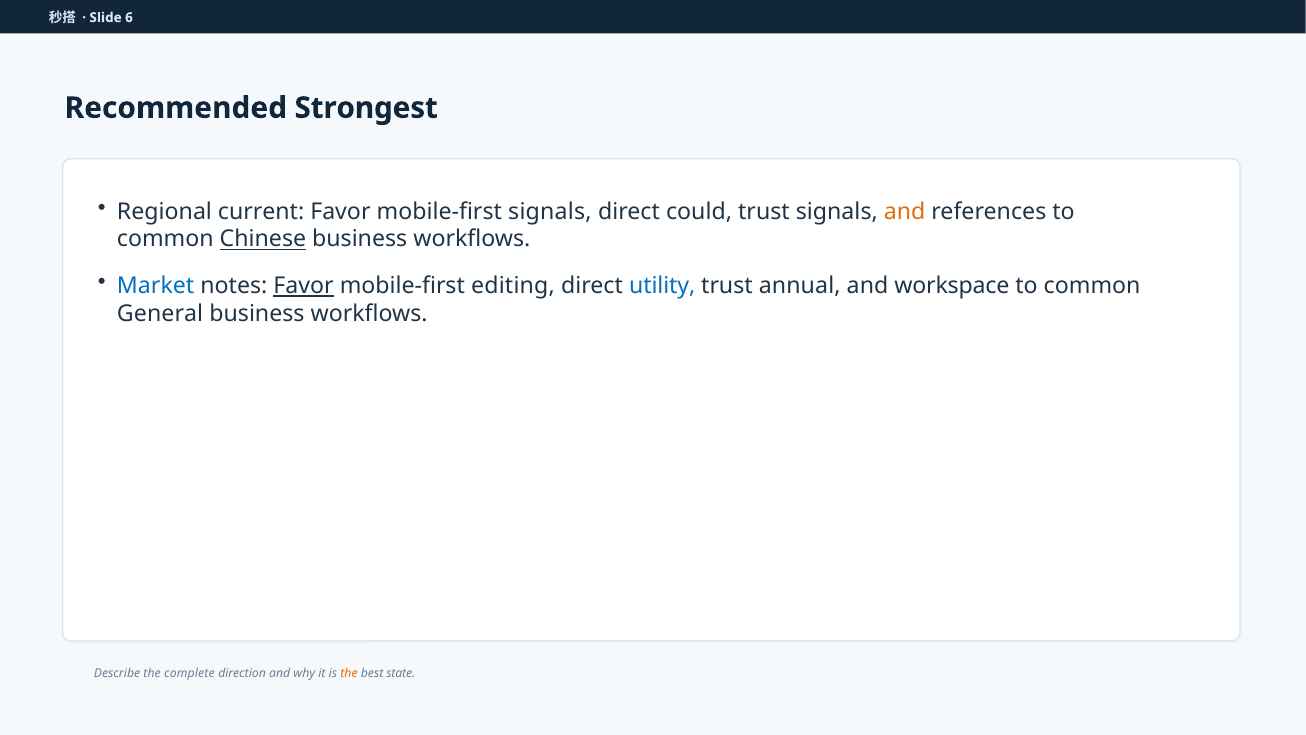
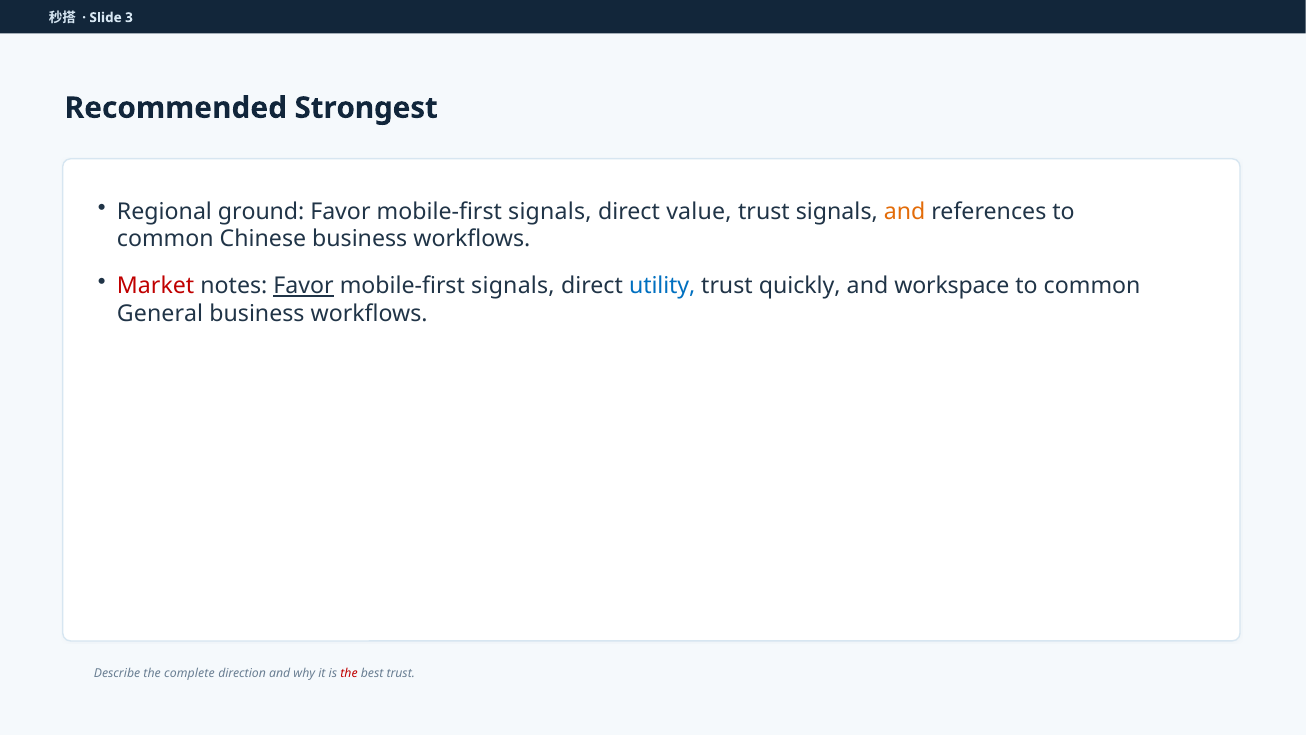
6: 6 -> 3
current: current -> ground
could: could -> value
Chinese underline: present -> none
Market colour: blue -> red
editing at (513, 286): editing -> signals
annual: annual -> quickly
the at (349, 673) colour: orange -> red
best state: state -> trust
